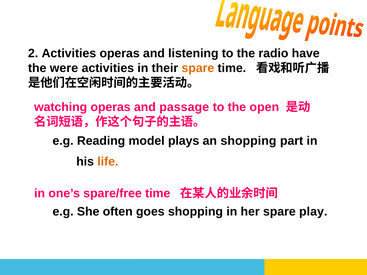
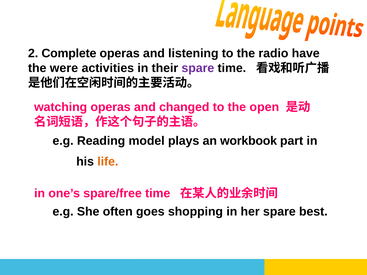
2 Activities: Activities -> Complete
spare at (198, 68) colour: orange -> purple
passage: passage -> changed
an shopping: shopping -> workbook
play: play -> best
